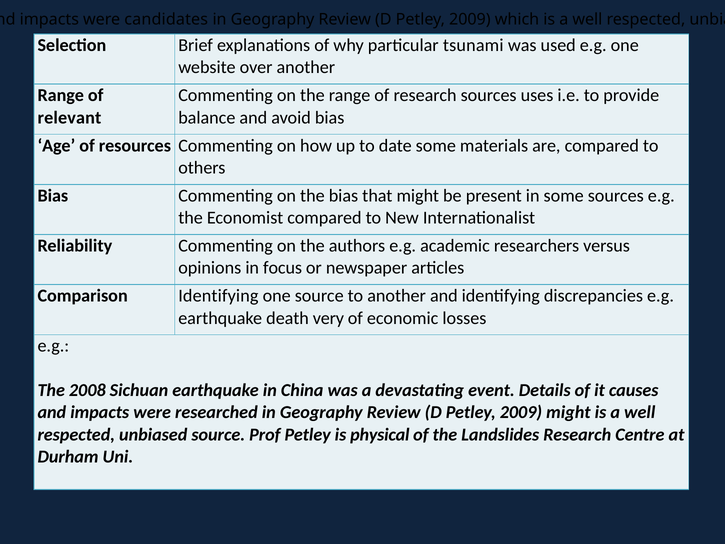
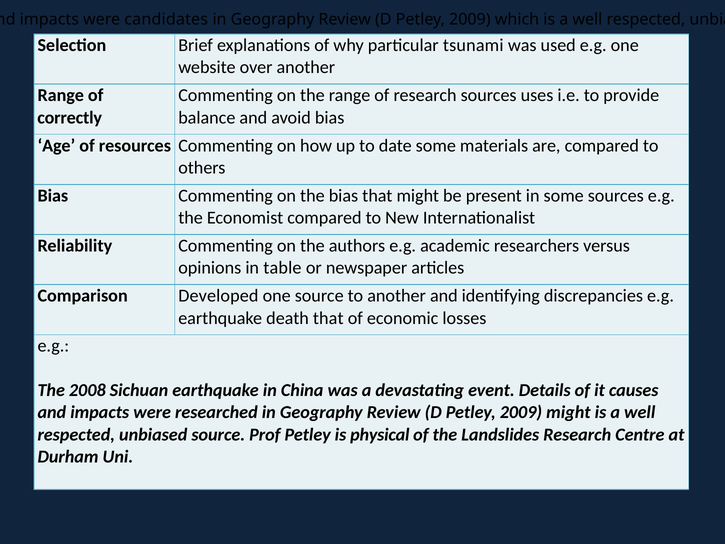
relevant: relevant -> correctly
focus: focus -> table
Comparison Identifying: Identifying -> Developed
death very: very -> that
